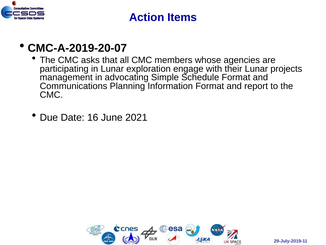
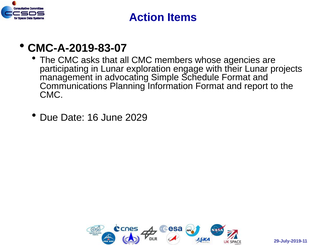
CMC-A-2019-20-07: CMC-A-2019-20-07 -> CMC-A-2019-83-07
2021: 2021 -> 2029
